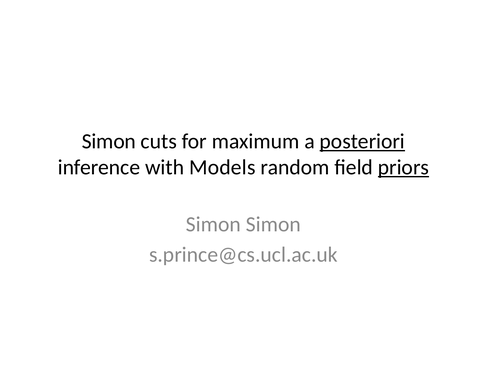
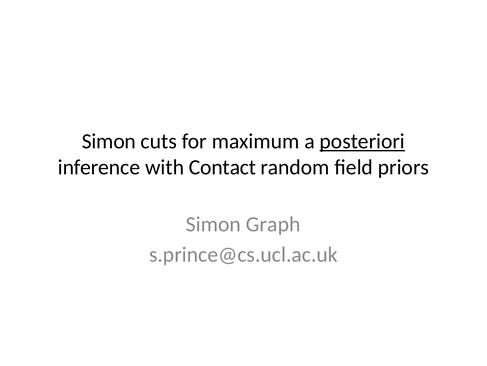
Models: Models -> Contact
priors underline: present -> none
Simon Simon: Simon -> Graph
